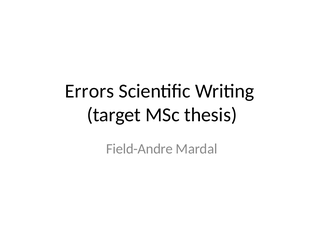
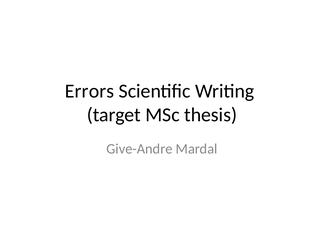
Field-Andre: Field-Andre -> Give-Andre
